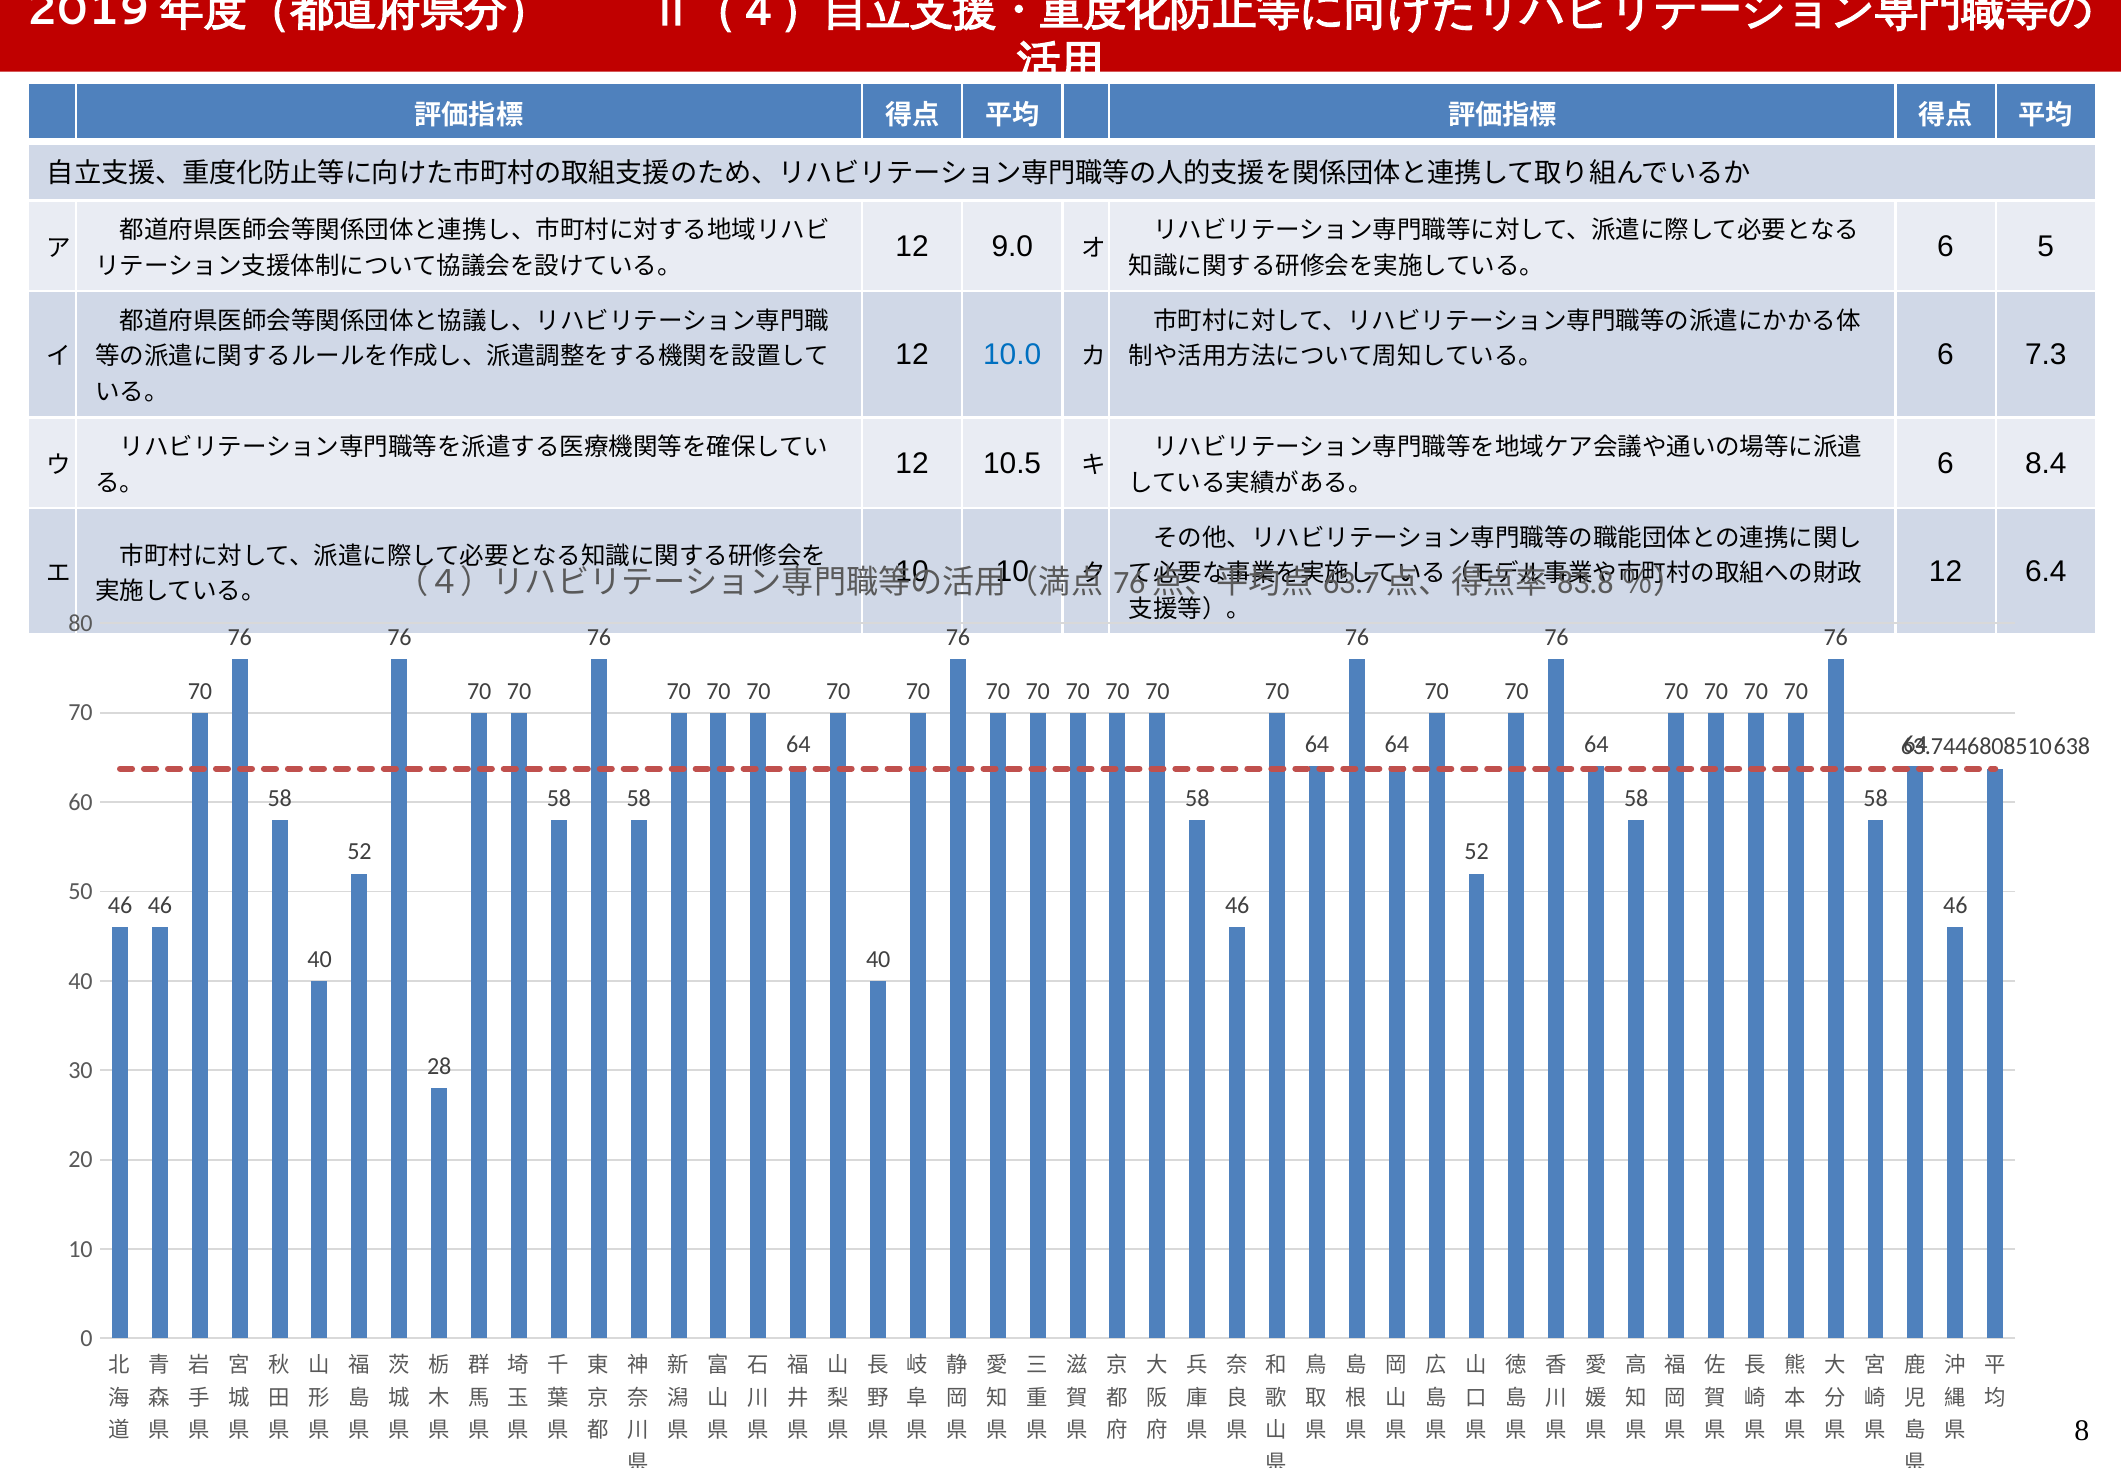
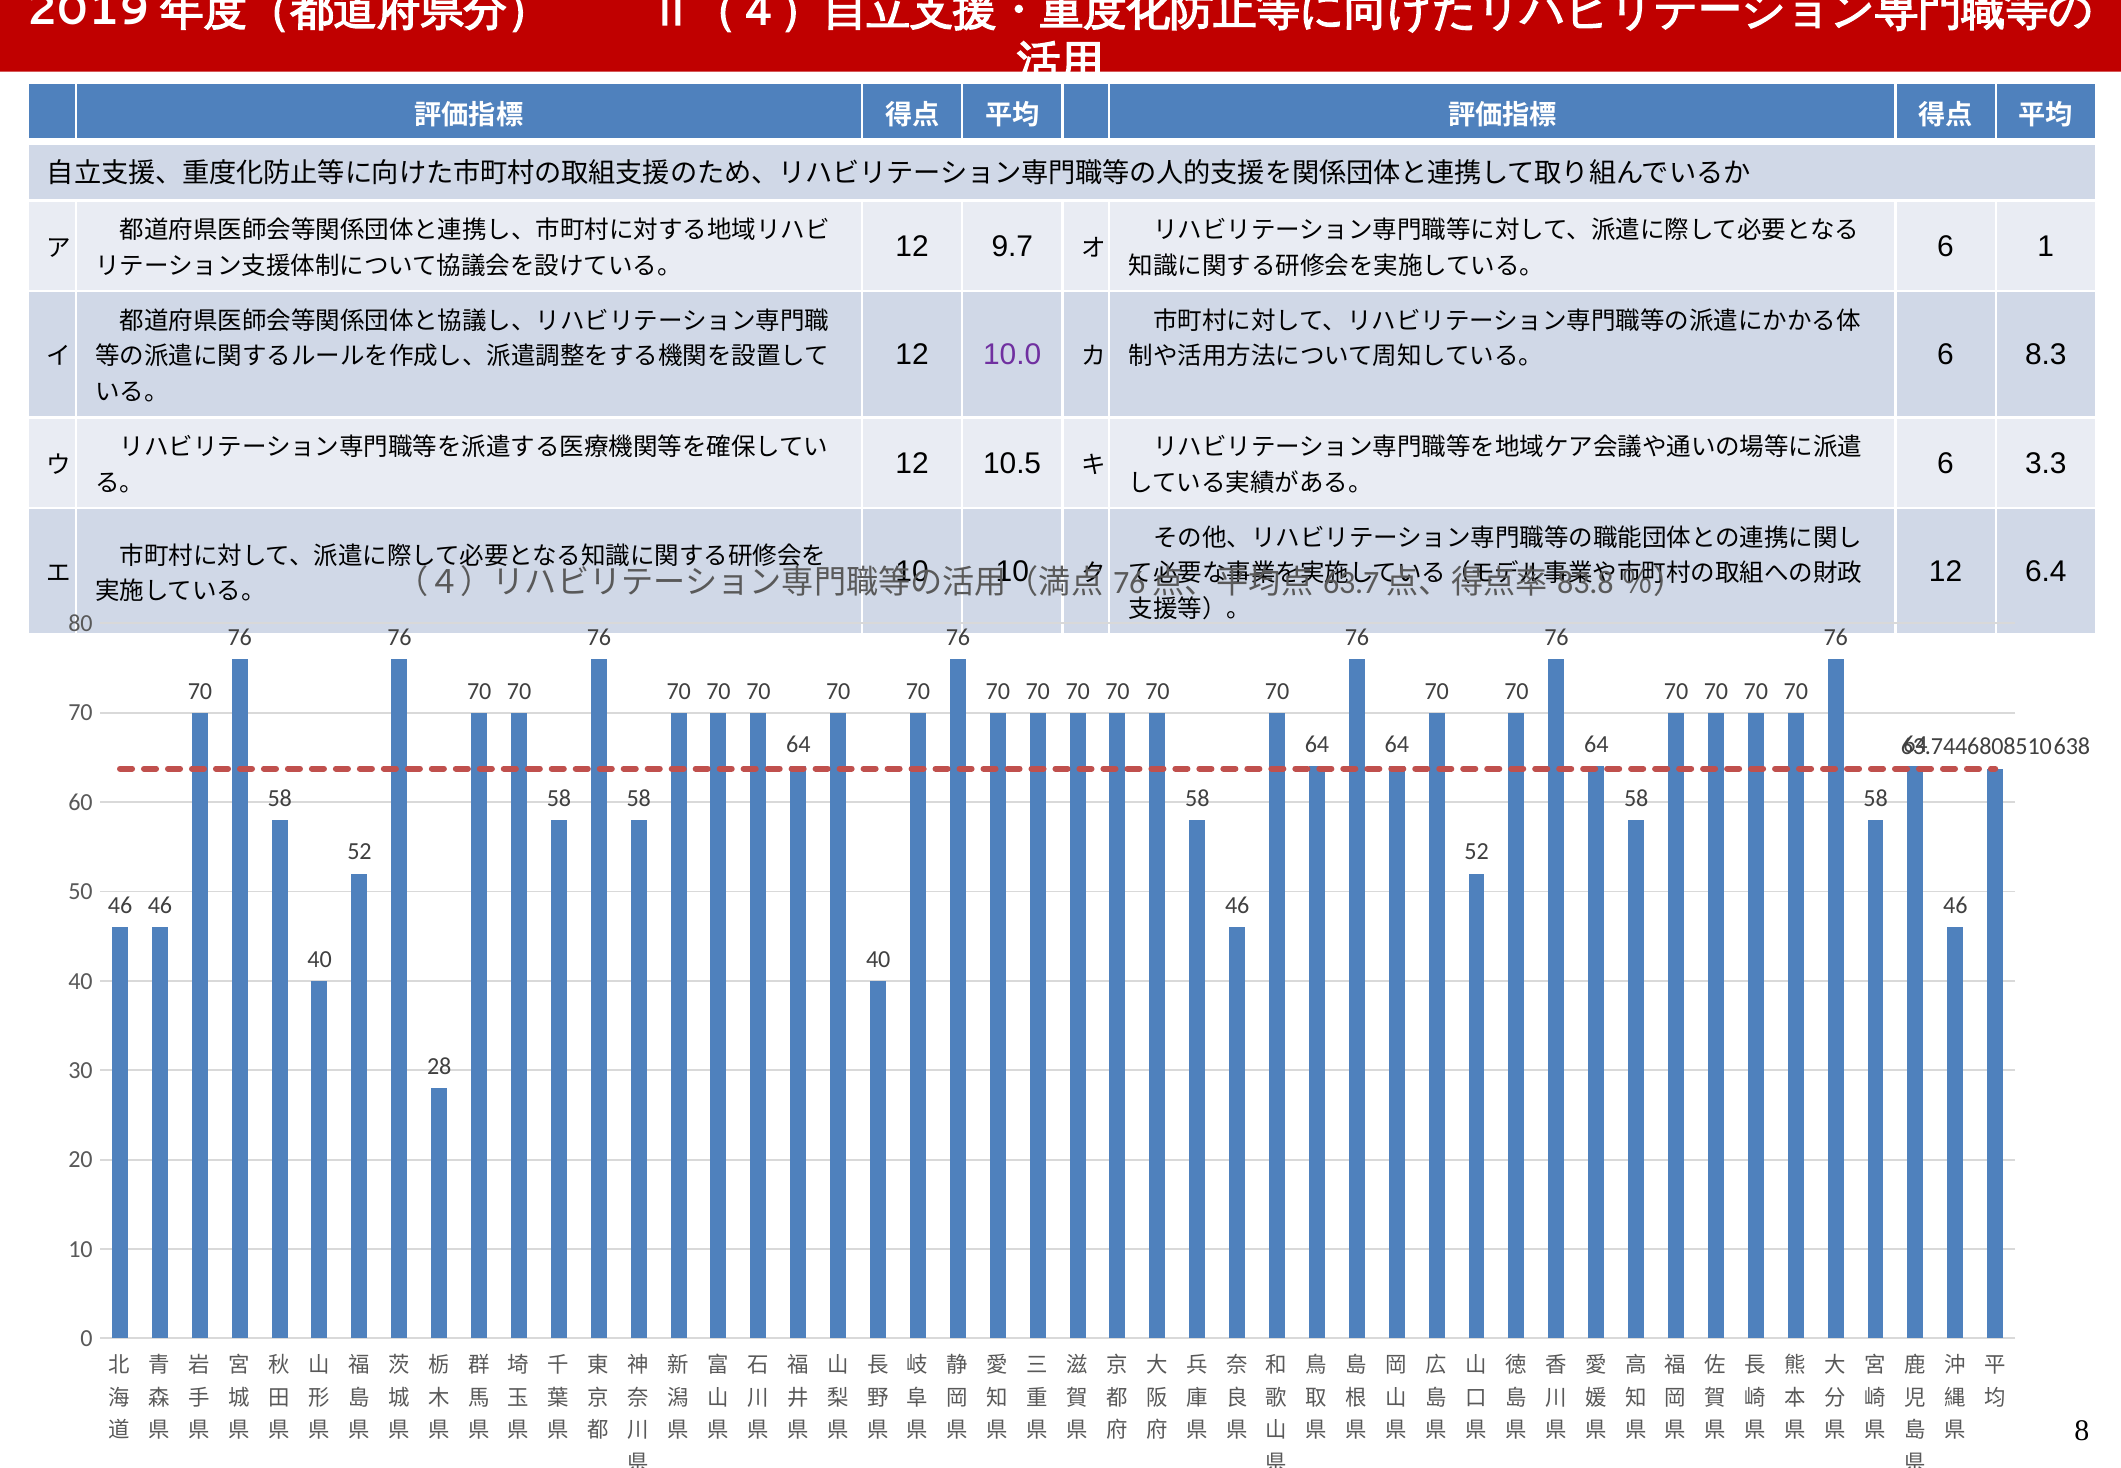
9.0: 9.0 -> 9.7
5: 5 -> 1
10.0 colour: blue -> purple
7.3: 7.3 -> 8.3
8.4: 8.4 -> 3.3
